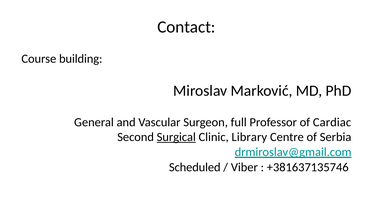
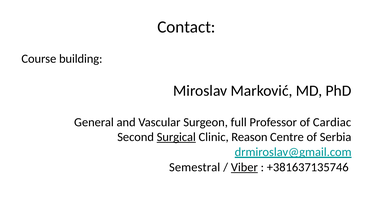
Library: Library -> Reason
Scheduled: Scheduled -> Semestral
Viber underline: none -> present
